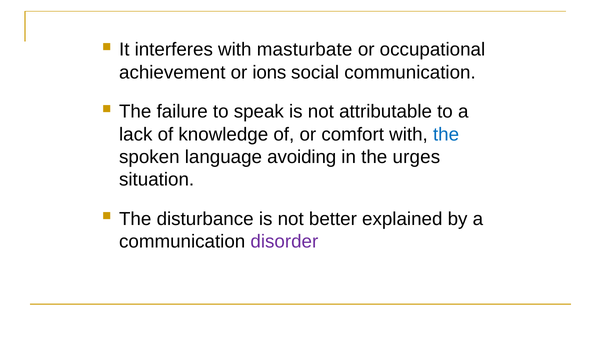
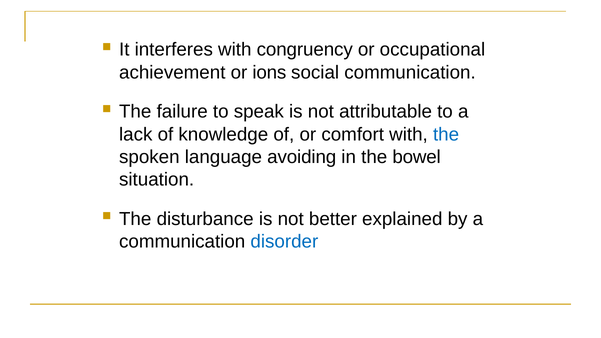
masturbate: masturbate -> congruency
urges: urges -> bowel
disorder colour: purple -> blue
